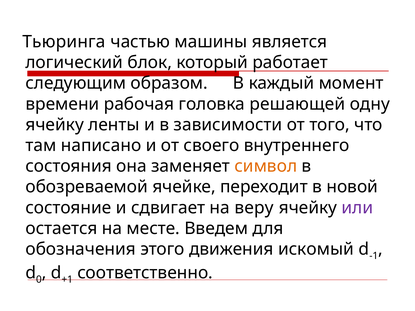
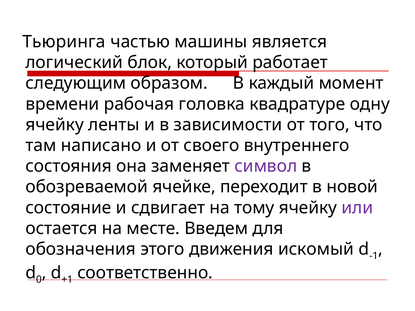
решающей: решающей -> квадратуре
символ colour: orange -> purple
веру: веру -> тому
